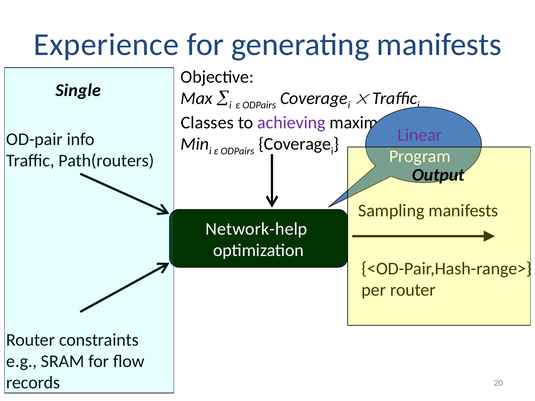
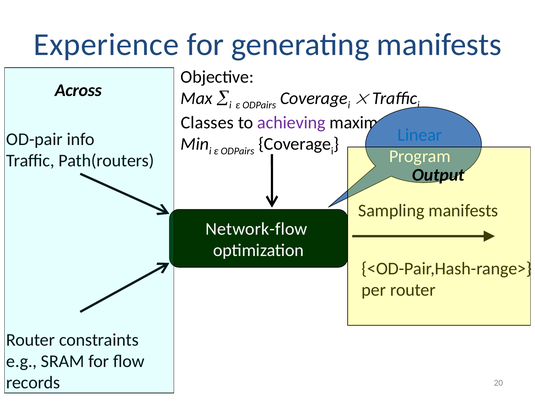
Single: Single -> Across
Linear colour: purple -> blue
Network-help: Network-help -> Network-flow
